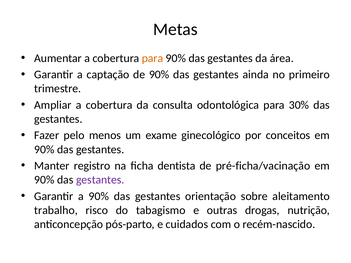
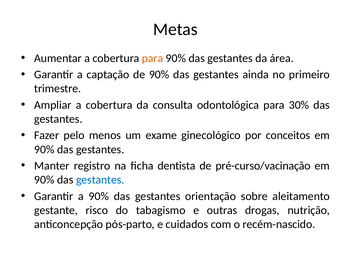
pré-ficha/vacinação: pré-ficha/vacinação -> pré-curso/vacinação
gestantes at (100, 180) colour: purple -> blue
trabalho: trabalho -> gestante
